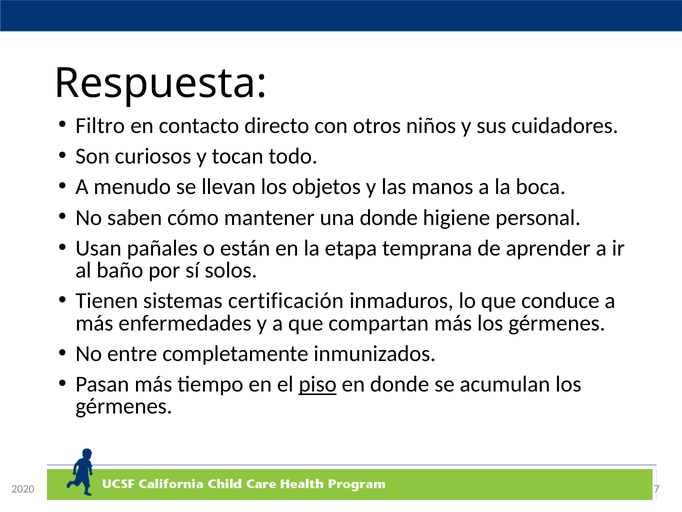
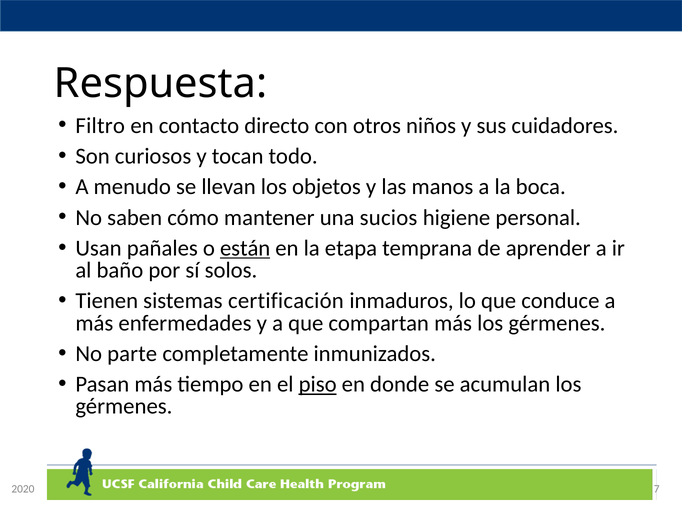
una donde: donde -> sucios
están underline: none -> present
entre: entre -> parte
